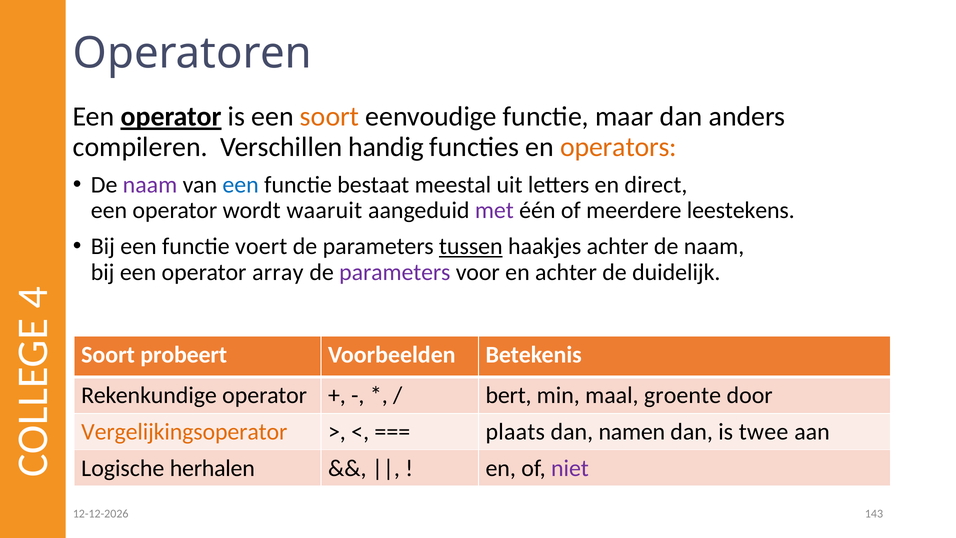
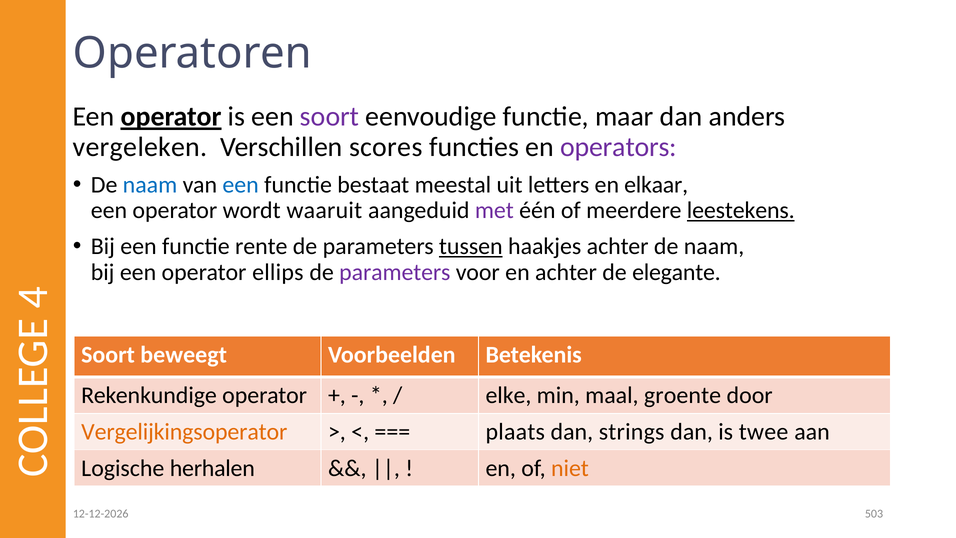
soort at (330, 117) colour: orange -> purple
compileren: compileren -> vergeleken
handig: handig -> scores
operators colour: orange -> purple
naam at (150, 185) colour: purple -> blue
direct: direct -> elkaar
leestekens underline: none -> present
voert: voert -> rente
array: array -> ellips
duidelijk: duidelijk -> elegante
probeert: probeert -> beweegt
bert: bert -> elke
namen: namen -> strings
niet colour: purple -> orange
143: 143 -> 503
